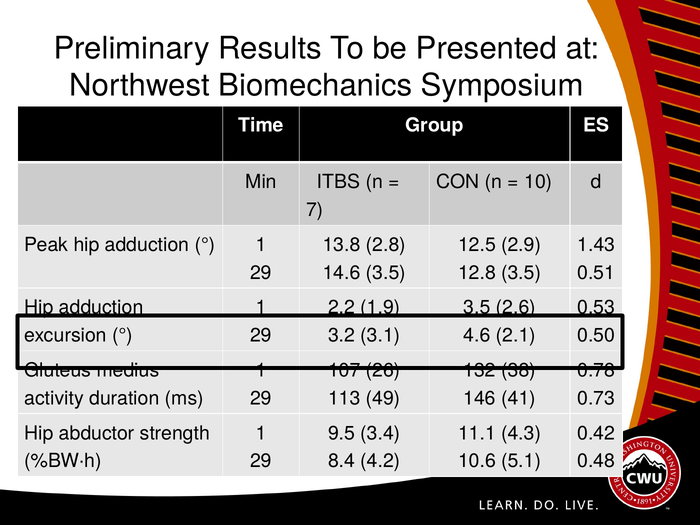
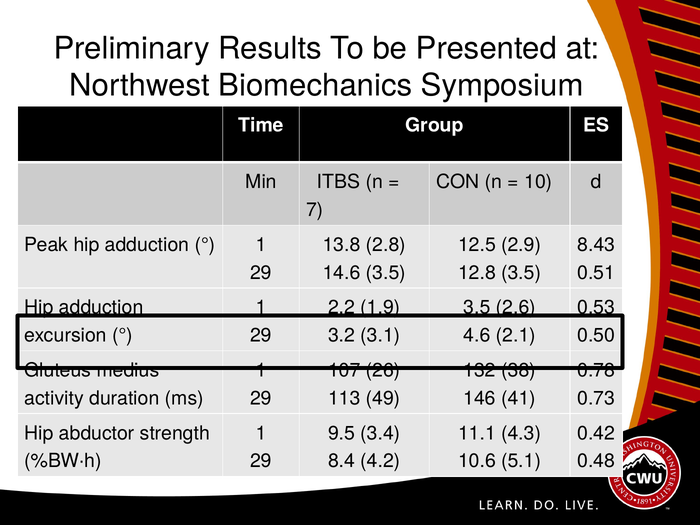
1.43: 1.43 -> 8.43
